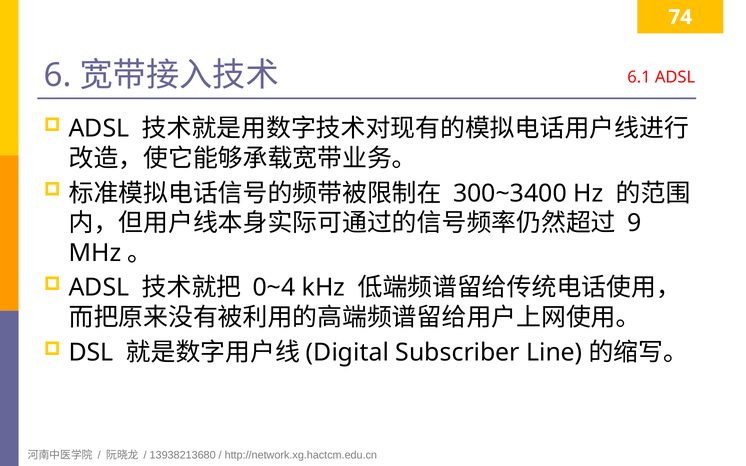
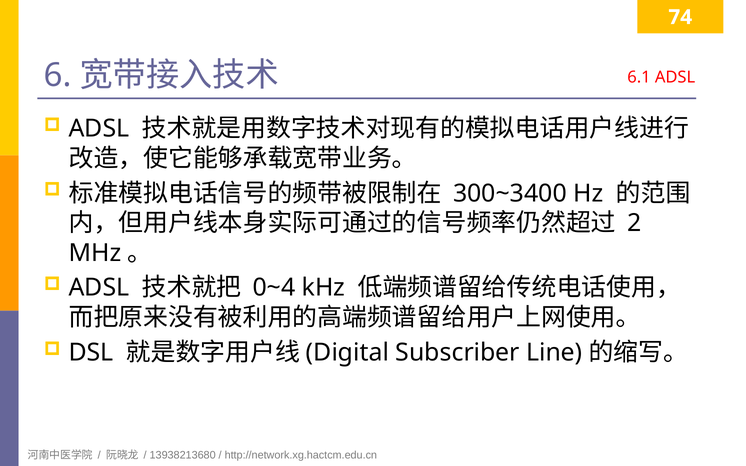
9: 9 -> 2
